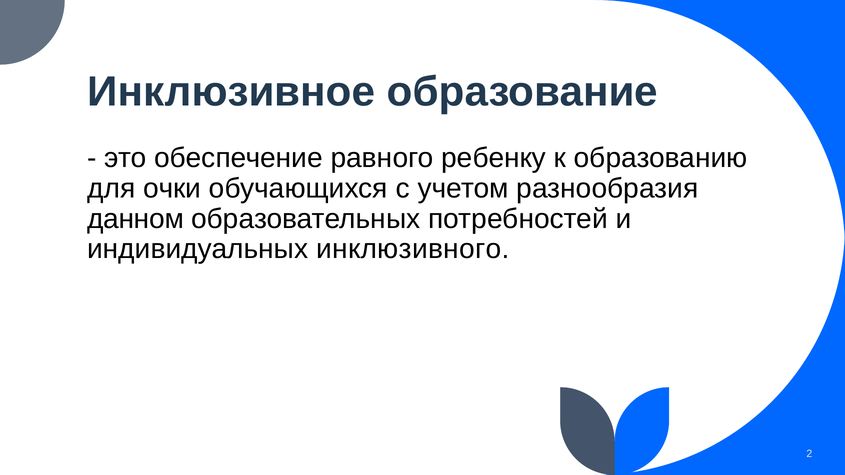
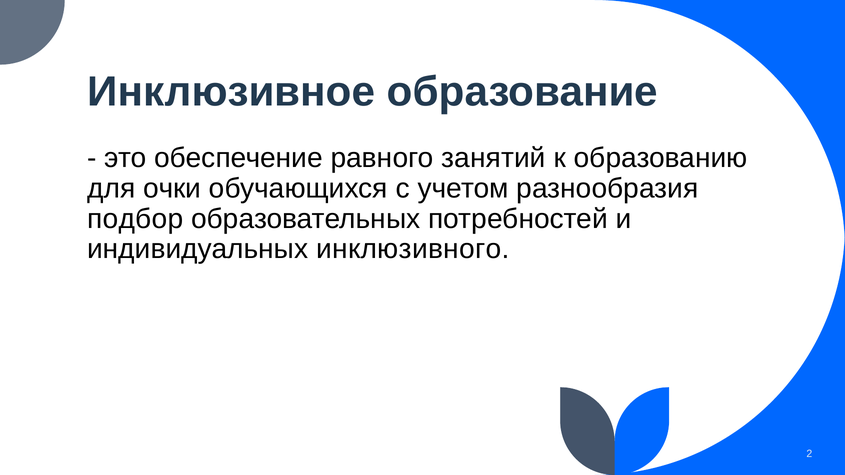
ребенку: ребенку -> занятий
данном: данном -> подбор
